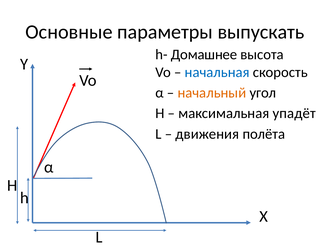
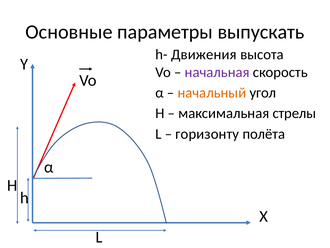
Домашнее: Домашнее -> Движения
начальная colour: blue -> purple
упадёт: упадёт -> стрелы
движения: движения -> горизонту
